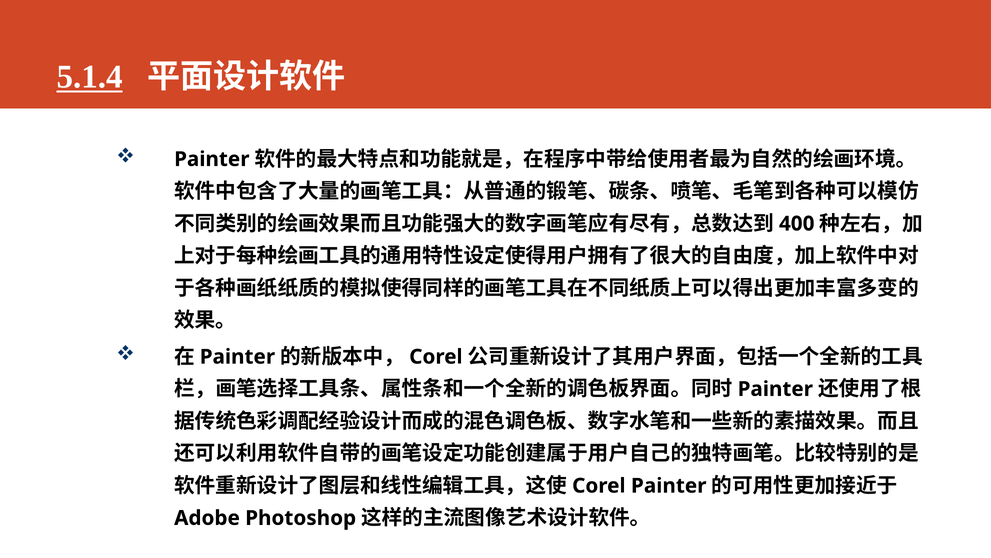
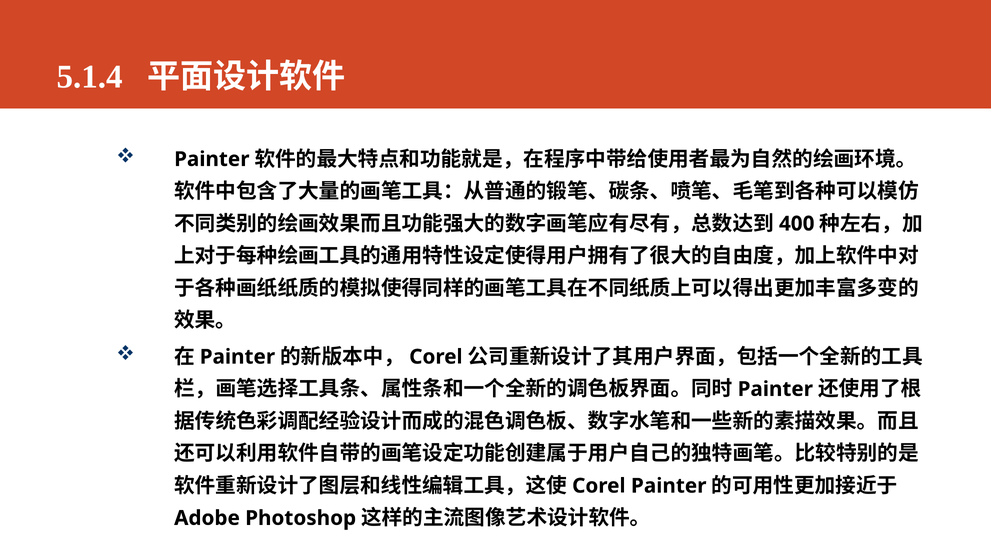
5.1.4 underline: present -> none
